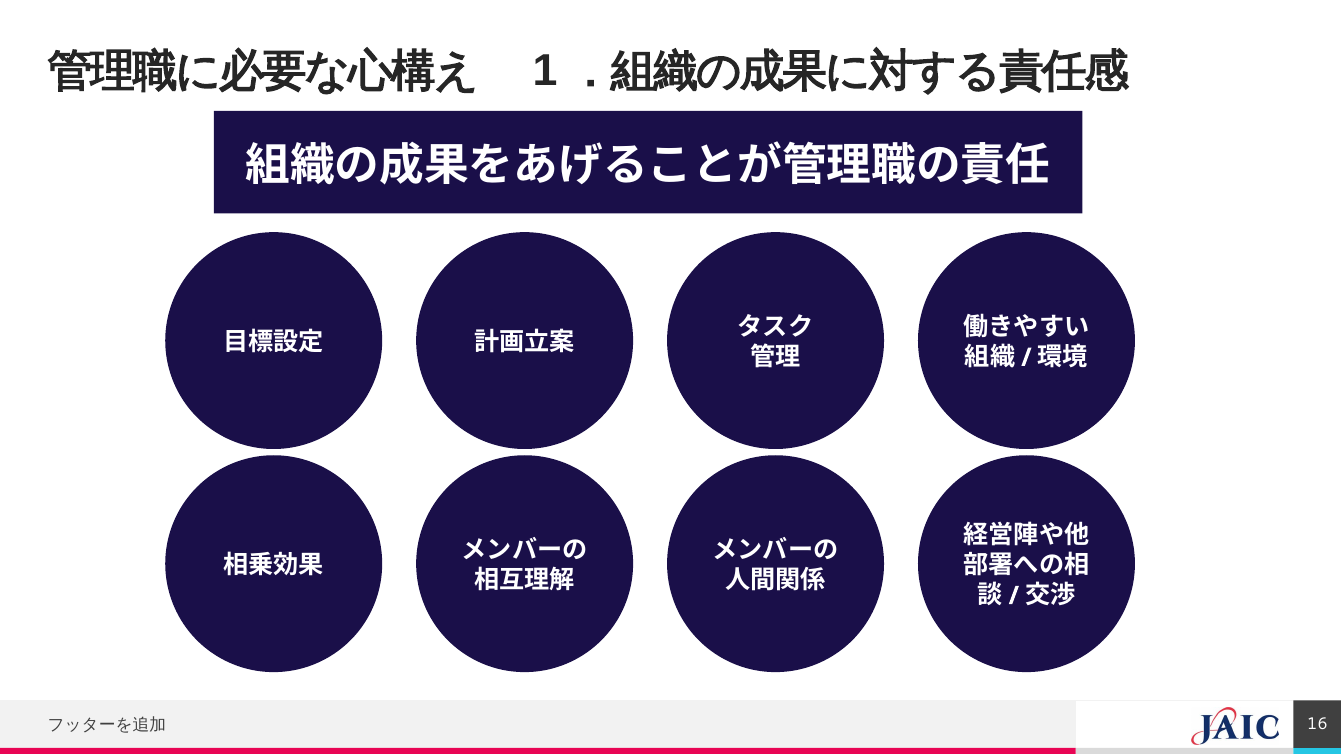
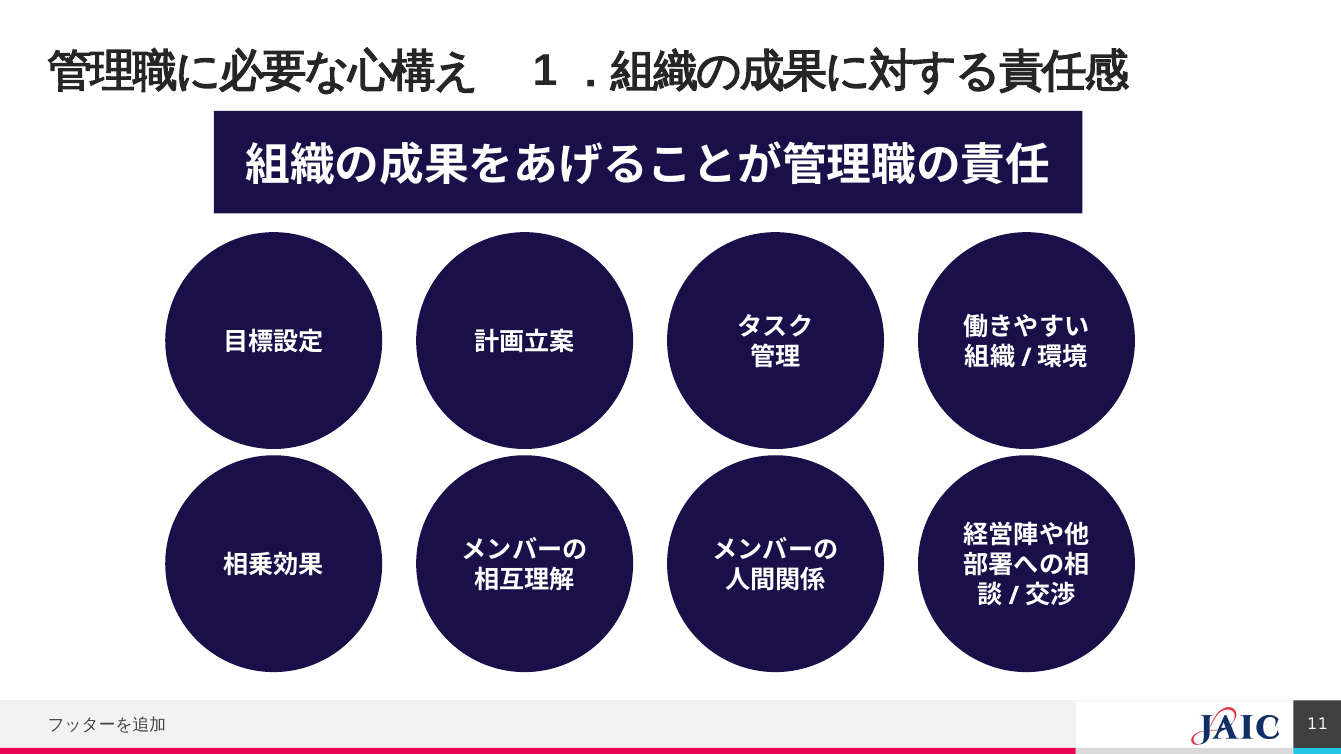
16: 16 -> 11
